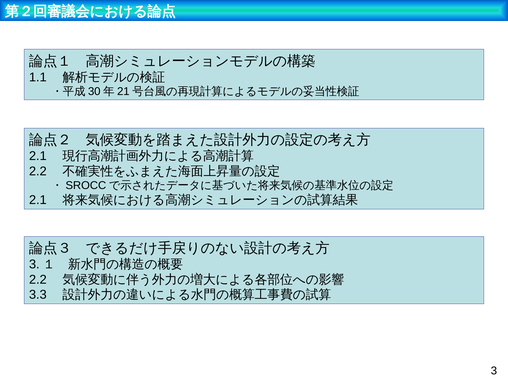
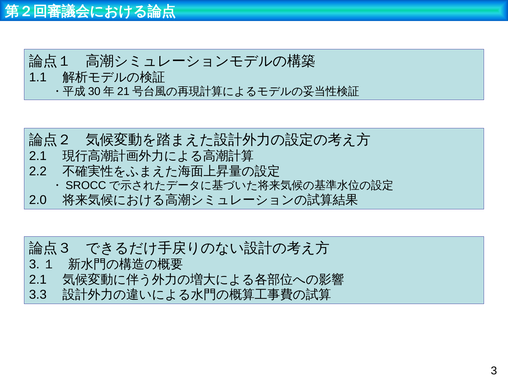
2.1 at (38, 200): 2.1 -> 2.0
2.2 at (38, 280): 2.2 -> 2.1
